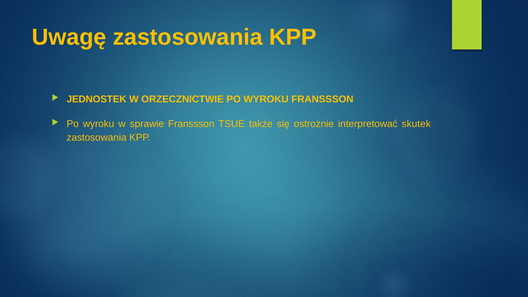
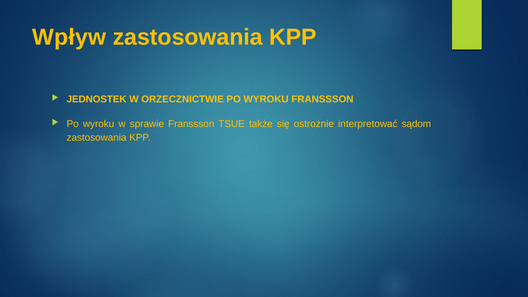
Uwagę: Uwagę -> Wpływ
skutek: skutek -> sądom
